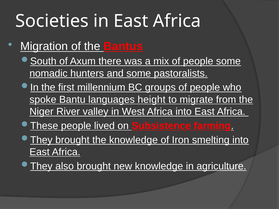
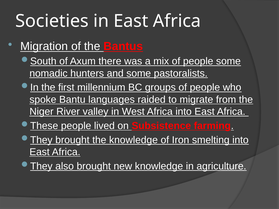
height: height -> raided
